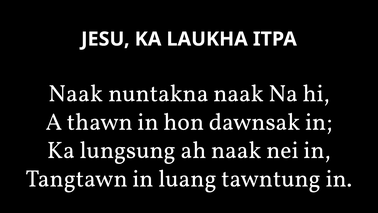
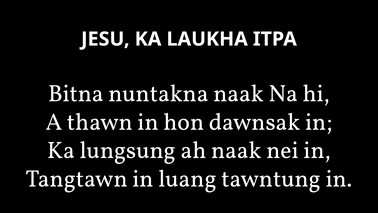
Naak at (76, 93): Naak -> Bitna
